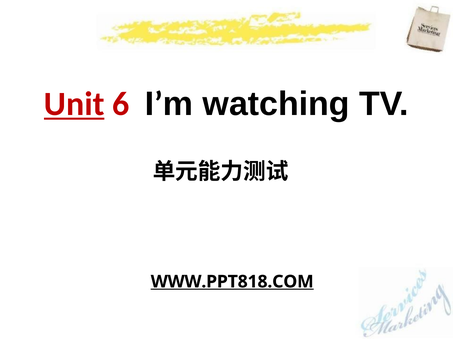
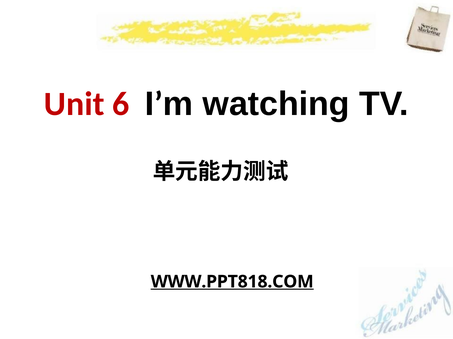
Unit underline: present -> none
